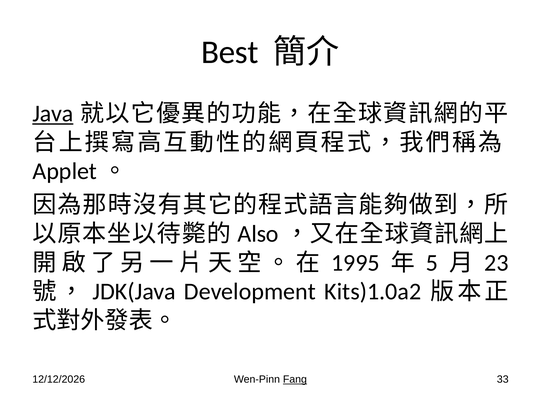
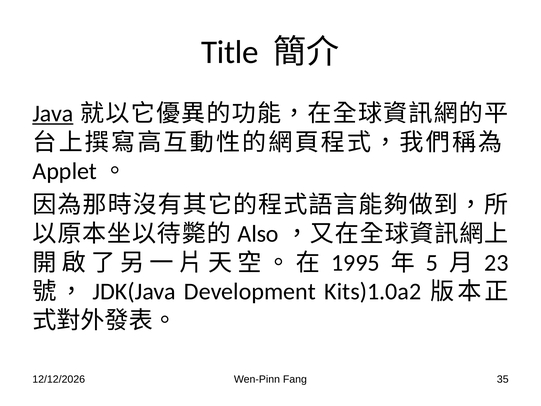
Best: Best -> Title
Fang underline: present -> none
33: 33 -> 35
